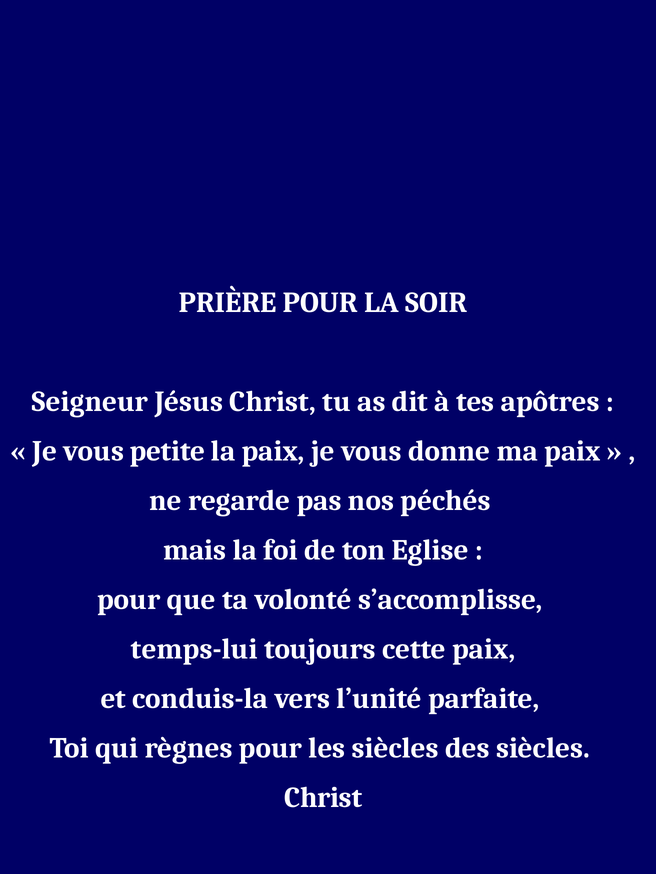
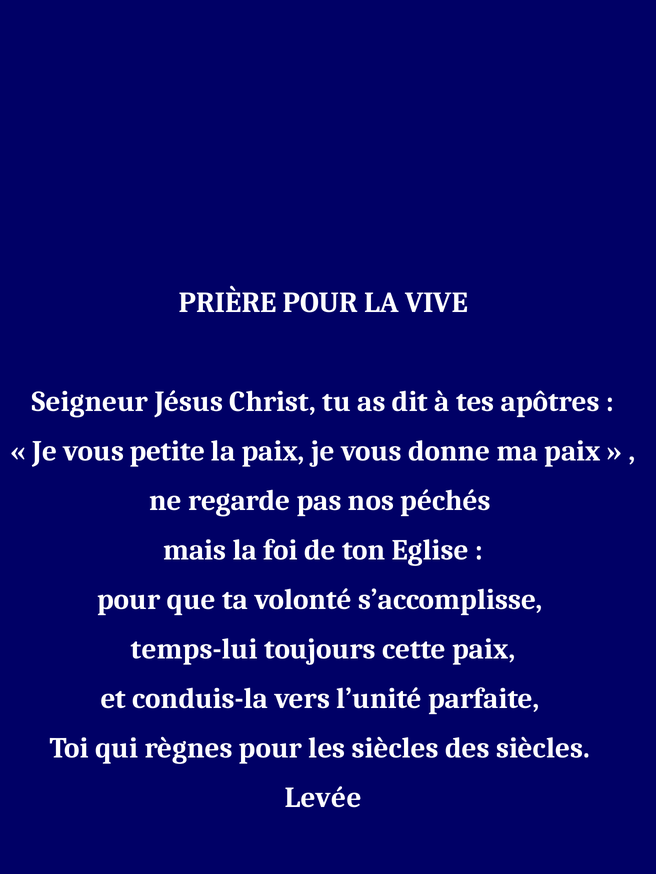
SOIR: SOIR -> VIVE
Christ at (323, 798): Christ -> Levée
